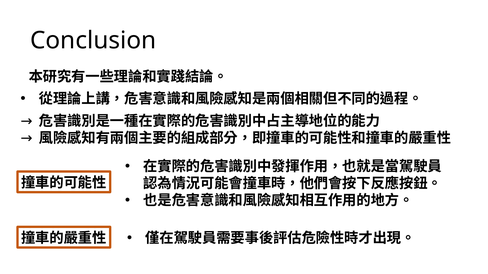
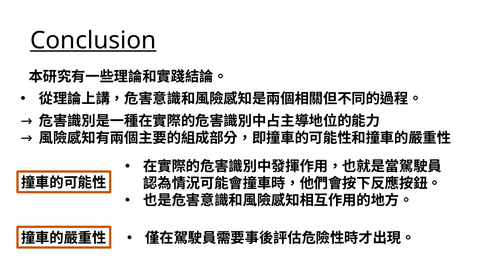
Conclusion underline: none -> present
